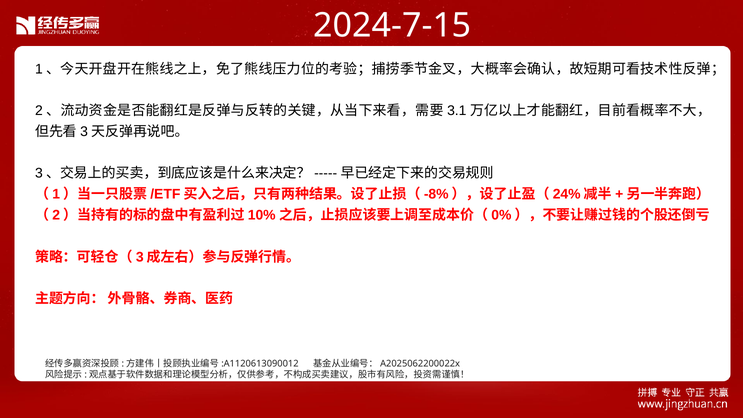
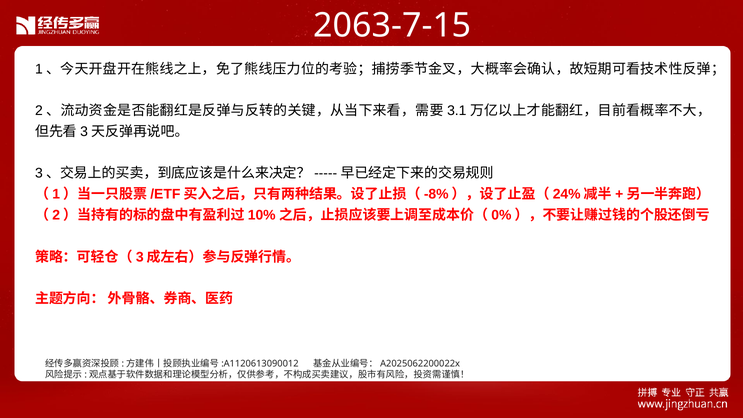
2024-7-15: 2024-7-15 -> 2063-7-15
